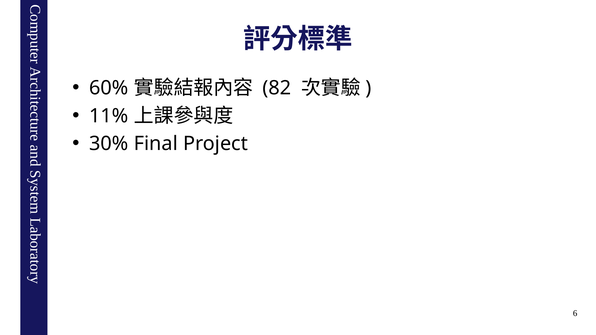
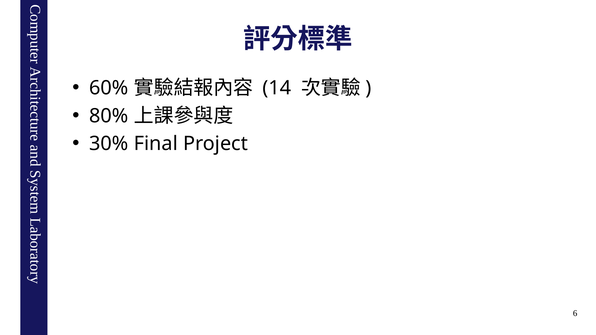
82: 82 -> 14
11%: 11% -> 80%
